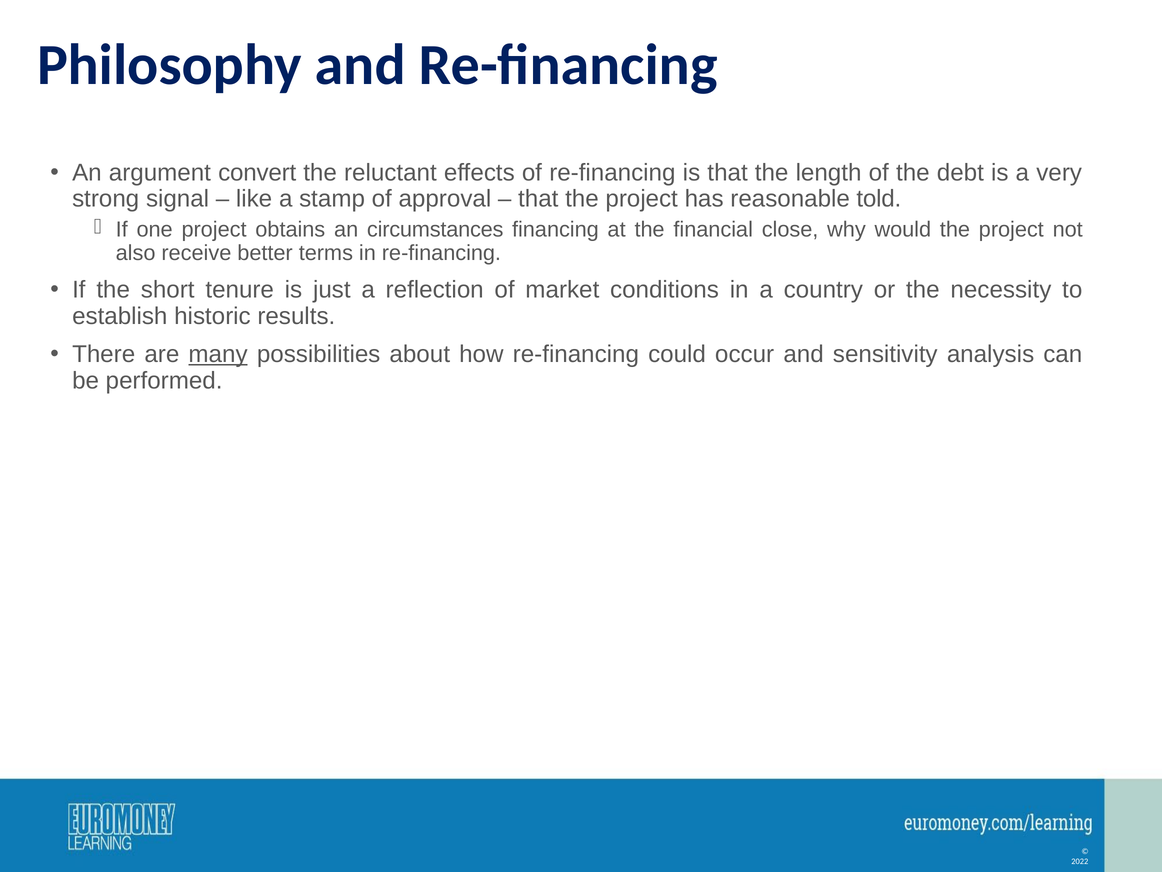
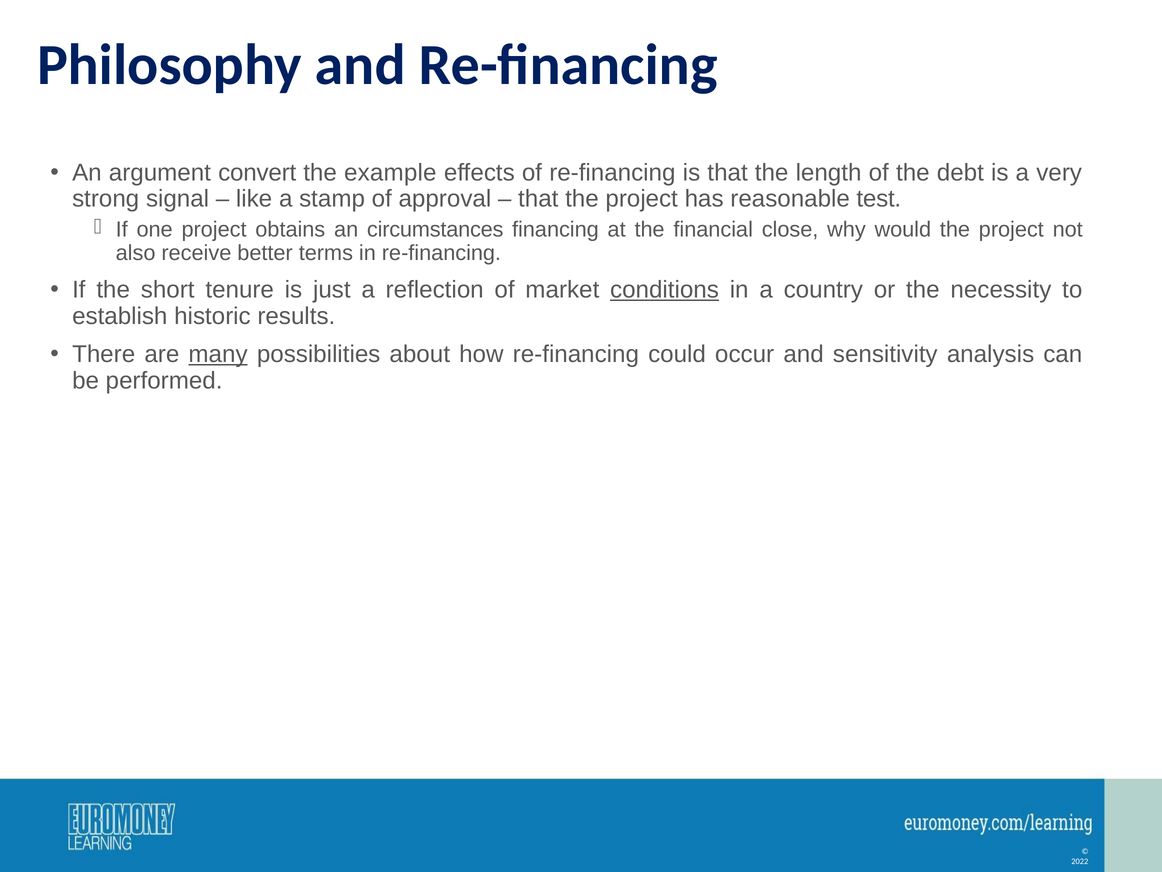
reluctant: reluctant -> example
told: told -> test
conditions underline: none -> present
